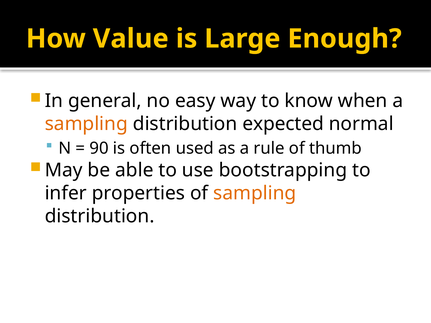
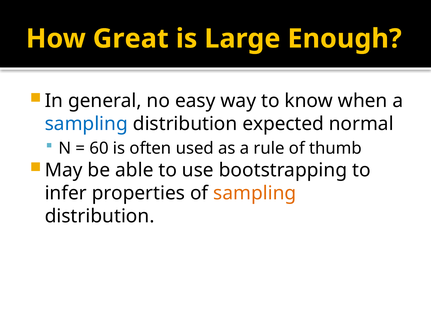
Value: Value -> Great
sampling at (86, 124) colour: orange -> blue
90: 90 -> 60
